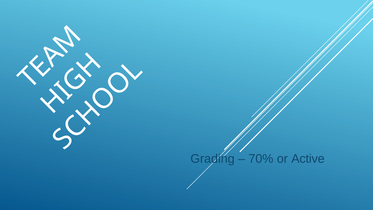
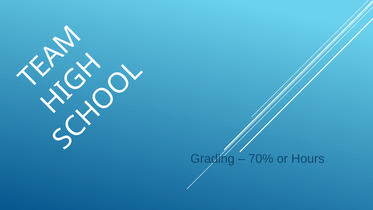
Active: Active -> Hours
